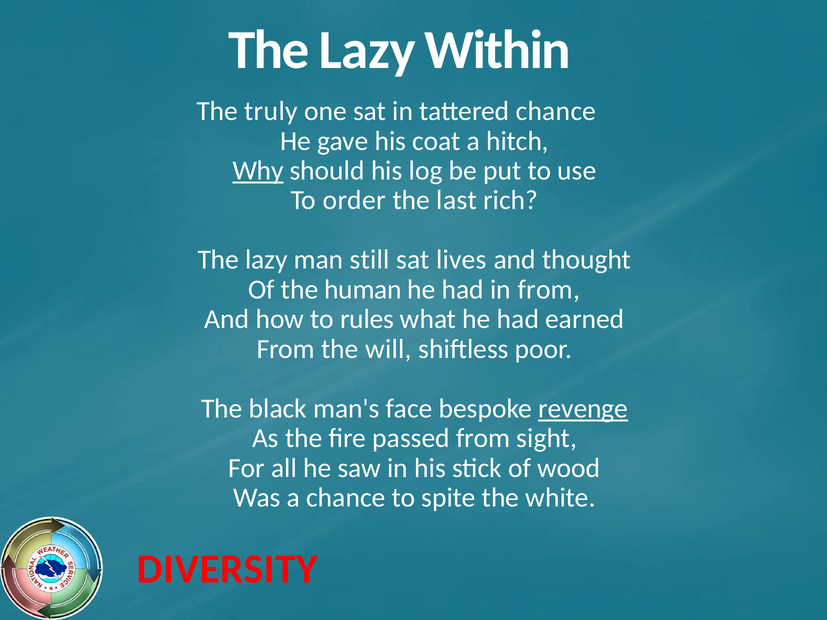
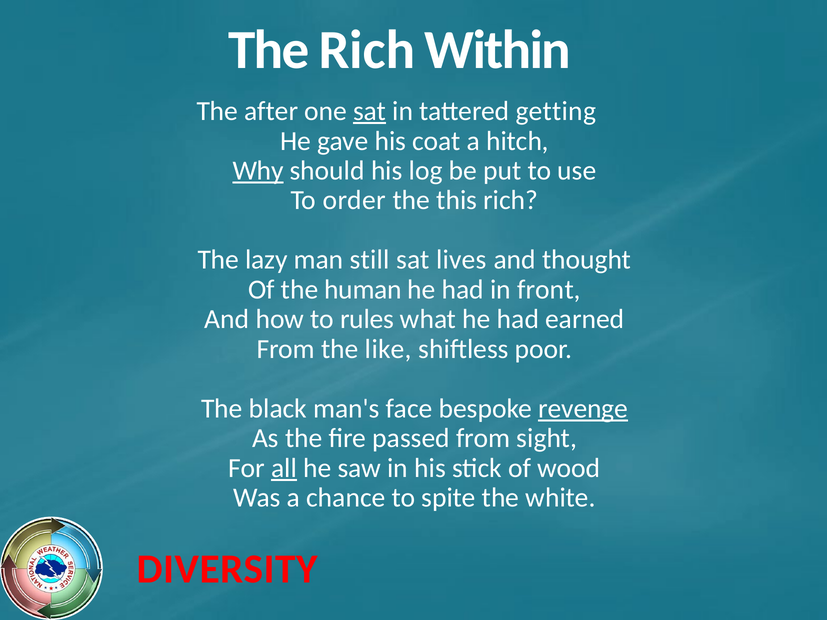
Lazy at (367, 50): Lazy -> Rich
truly: truly -> after
sat at (370, 111) underline: none -> present
tattered chance: chance -> getting
last: last -> this
in from: from -> front
will: will -> like
all underline: none -> present
